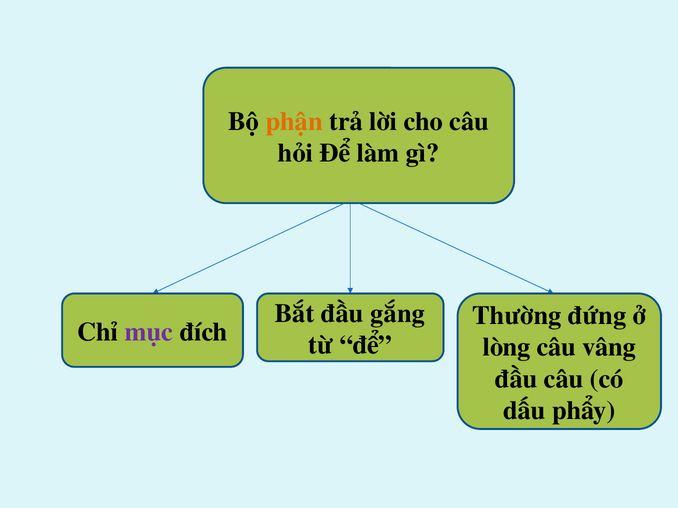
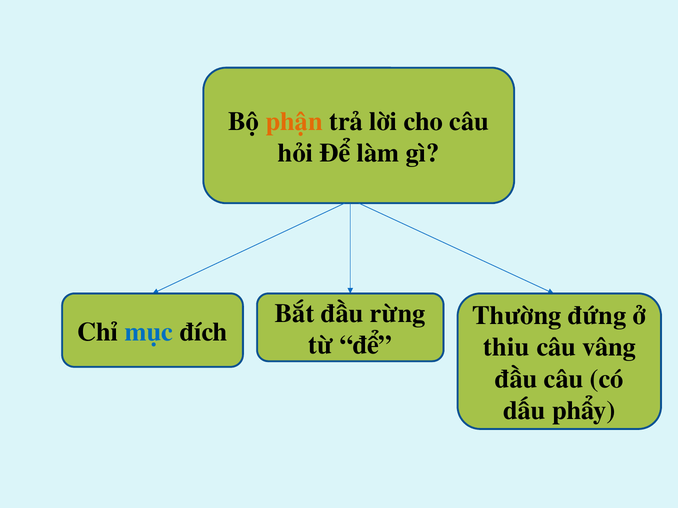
gắng: gắng -> rừng
mục colour: purple -> blue
lòng: lòng -> thiu
